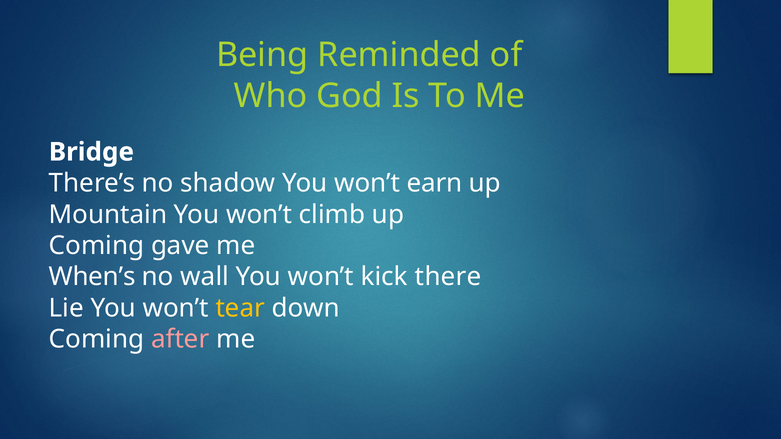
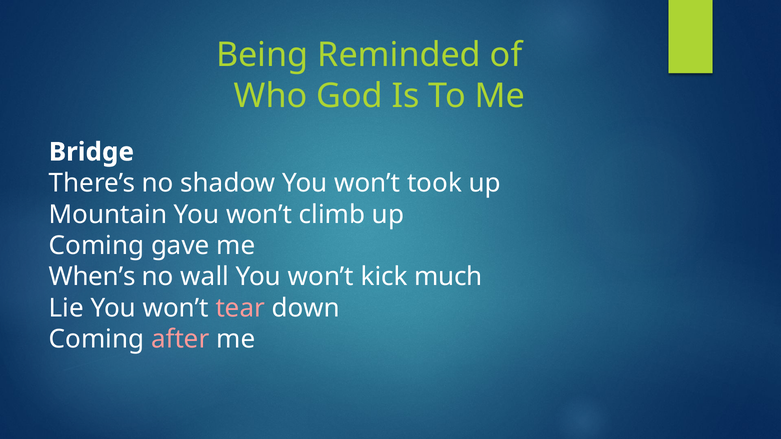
earn: earn -> took
there: there -> much
tear colour: yellow -> pink
